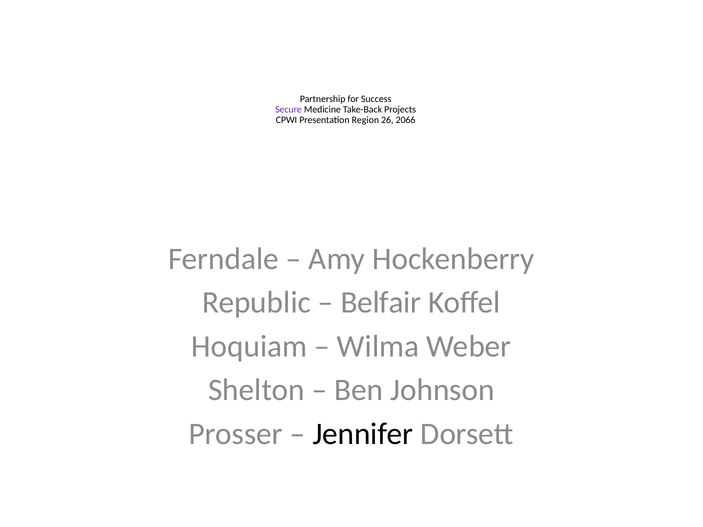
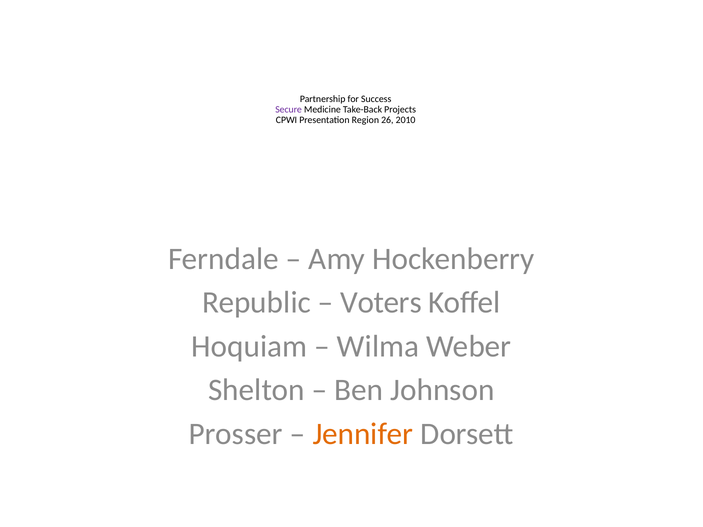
2066: 2066 -> 2010
Belfair: Belfair -> Voters
Jennifer colour: black -> orange
